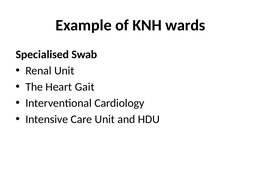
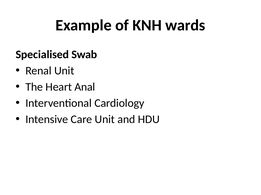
Gait: Gait -> Anal
